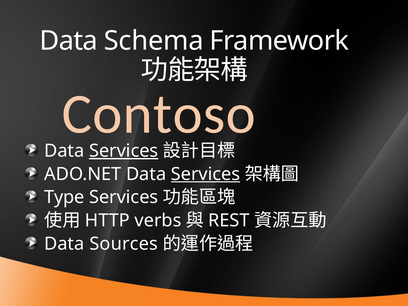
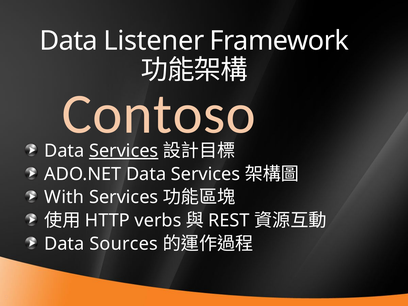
Schema: Schema -> Listener
Services at (206, 174) underline: present -> none
Type: Type -> With
